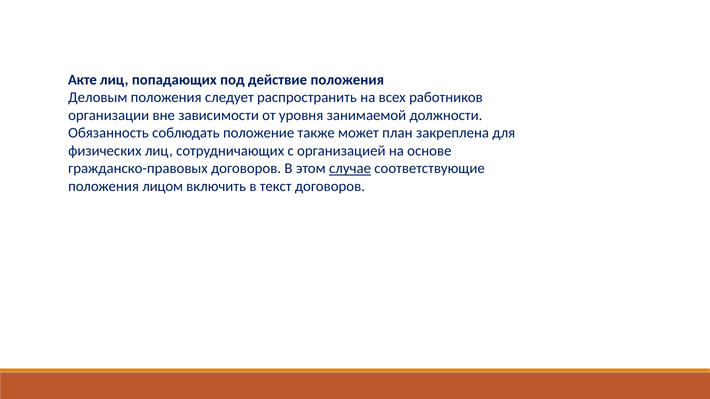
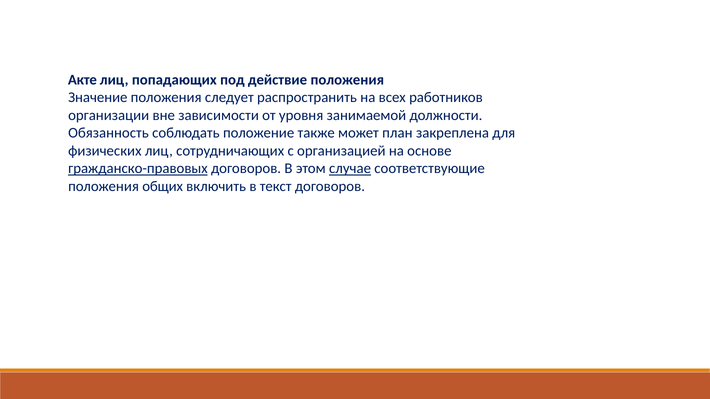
Деловым: Деловым -> Значение
гражданско-правовых underline: none -> present
лицом: лицом -> общих
